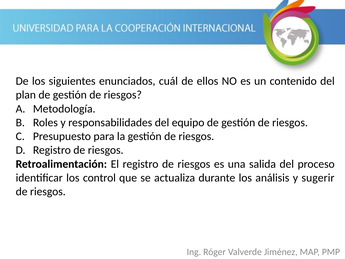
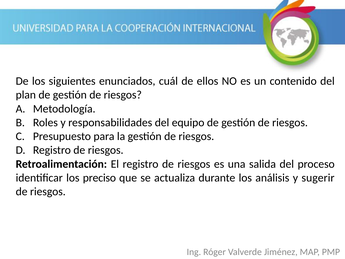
control: control -> preciso
